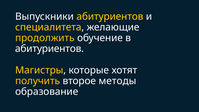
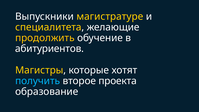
Выпускники абитуриентов: абитуриентов -> магистратуре
получить colour: yellow -> light blue
методы: методы -> проекта
